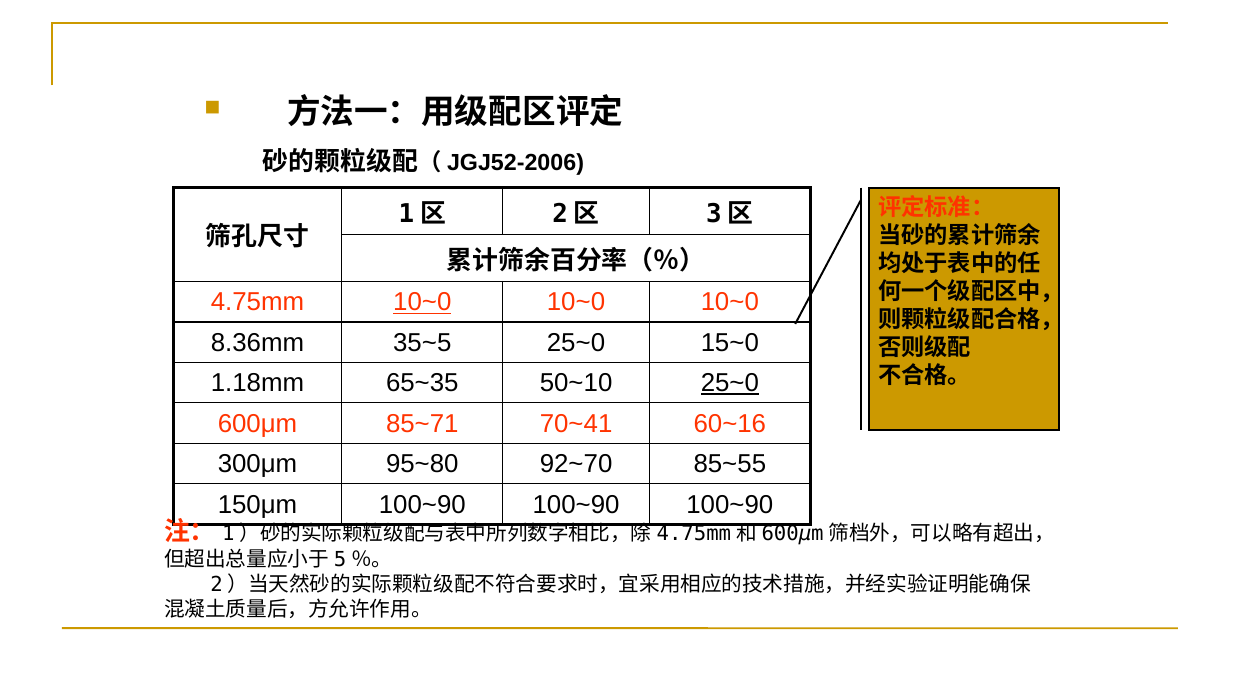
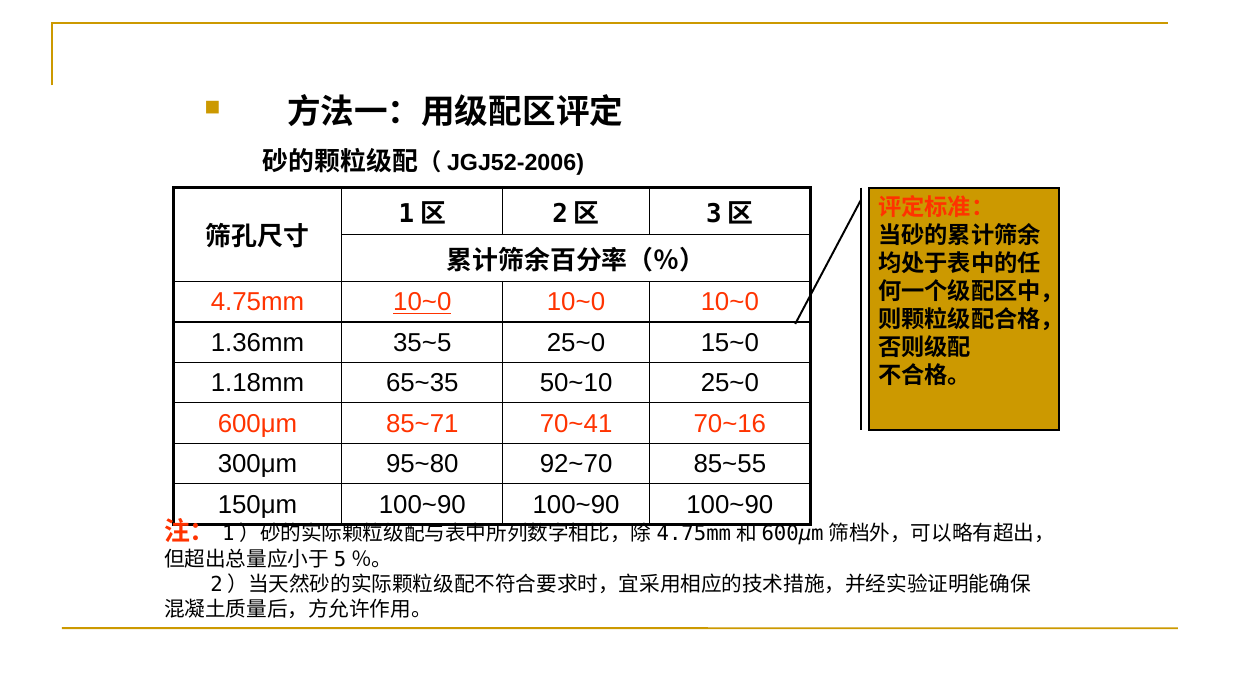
8.36mm: 8.36mm -> 1.36mm
25~0 at (730, 383) underline: present -> none
60~16: 60~16 -> 70~16
